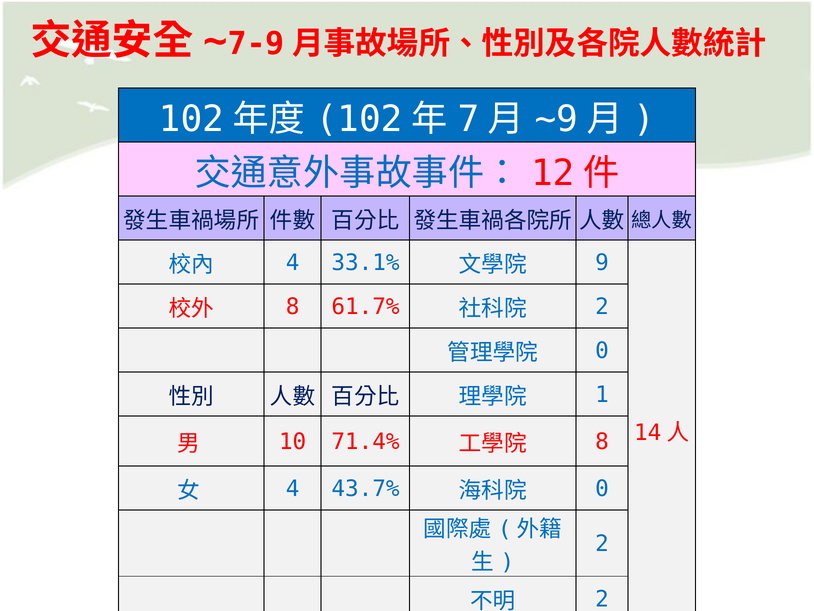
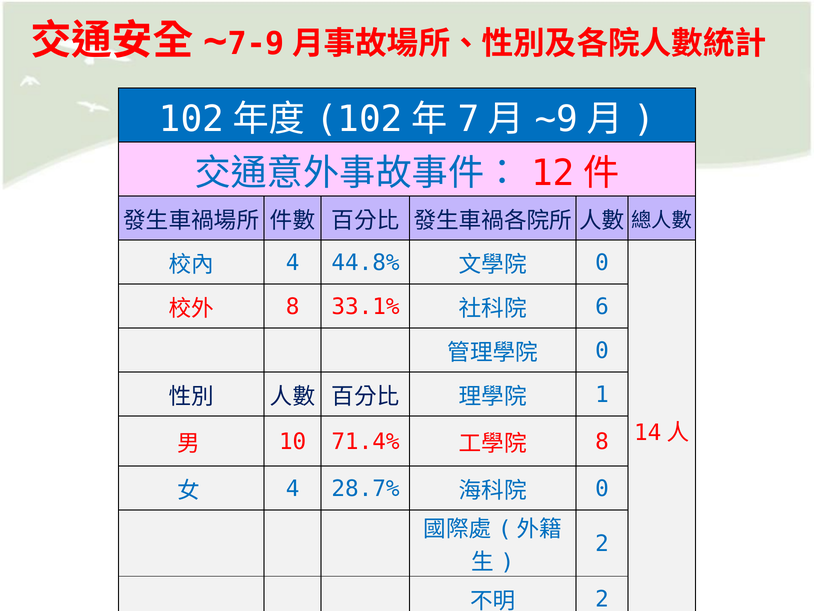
33.1%: 33.1% -> 44.8%
9 at (602, 262): 9 -> 0
61.7%: 61.7% -> 33.1%
2 at (602, 306): 2 -> 6
43.7%: 43.7% -> 28.7%
